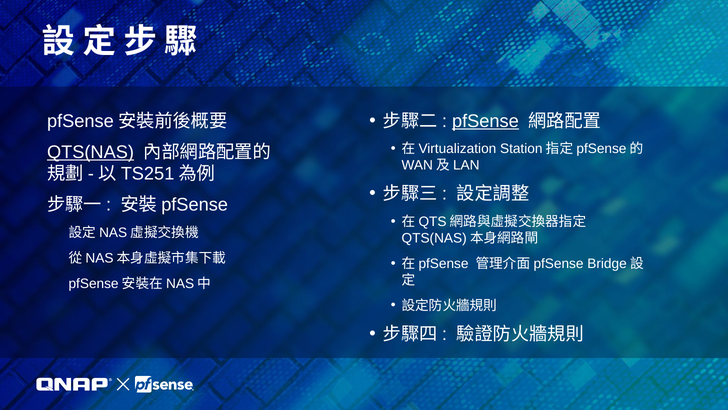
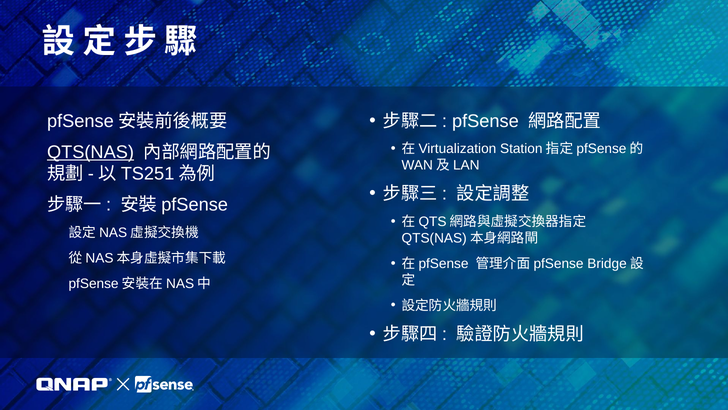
pfSense underline: present -> none
